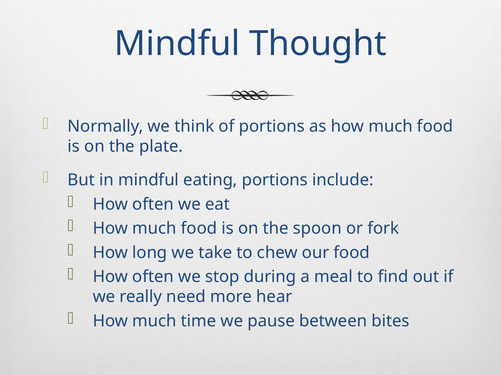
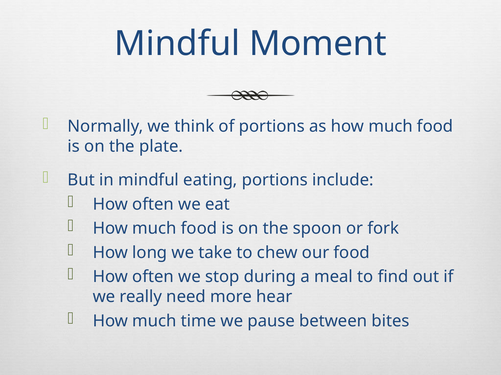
Thought: Thought -> Moment
